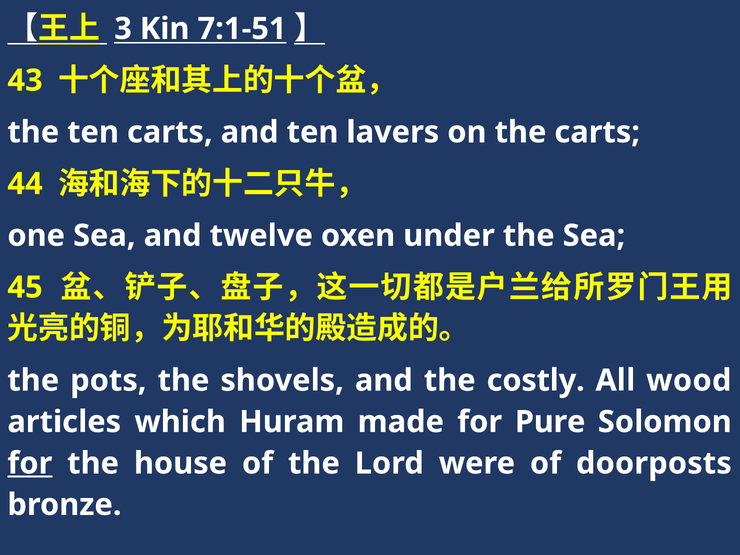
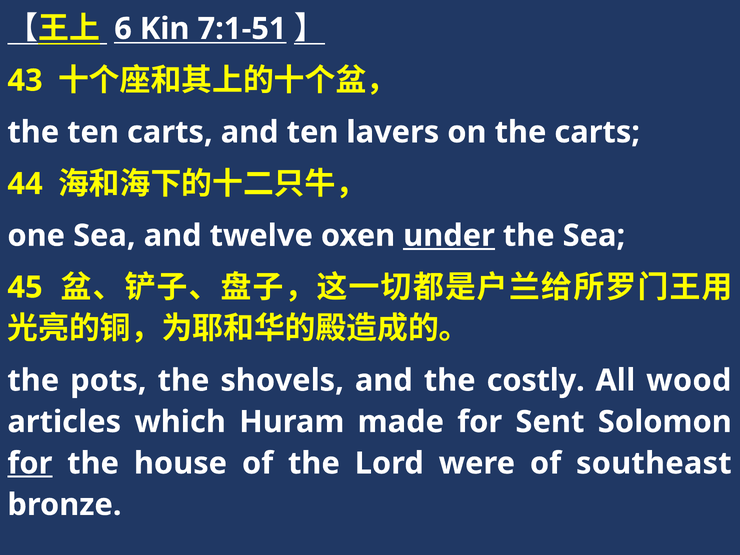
3: 3 -> 6
under underline: none -> present
Pure: Pure -> Sent
doorposts: doorposts -> southeast
